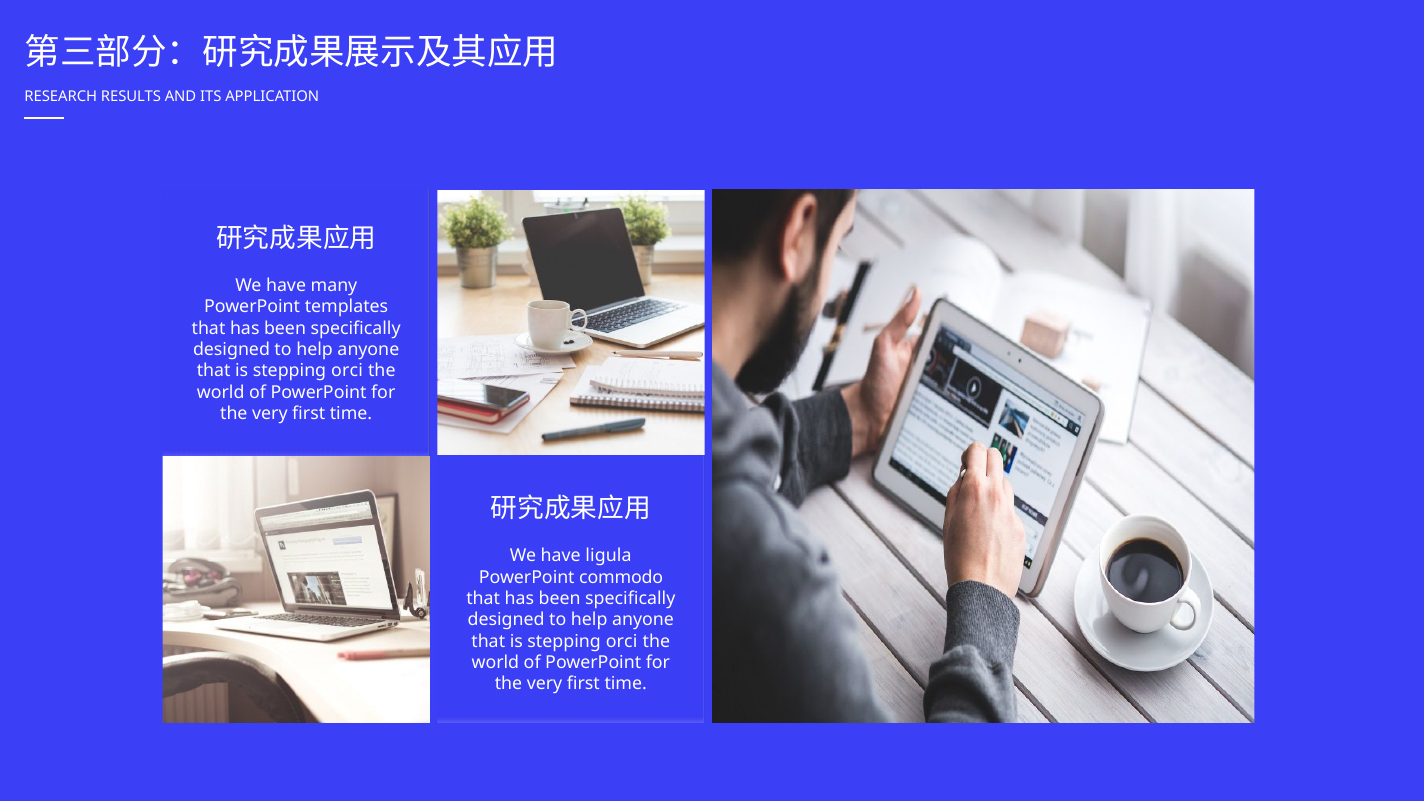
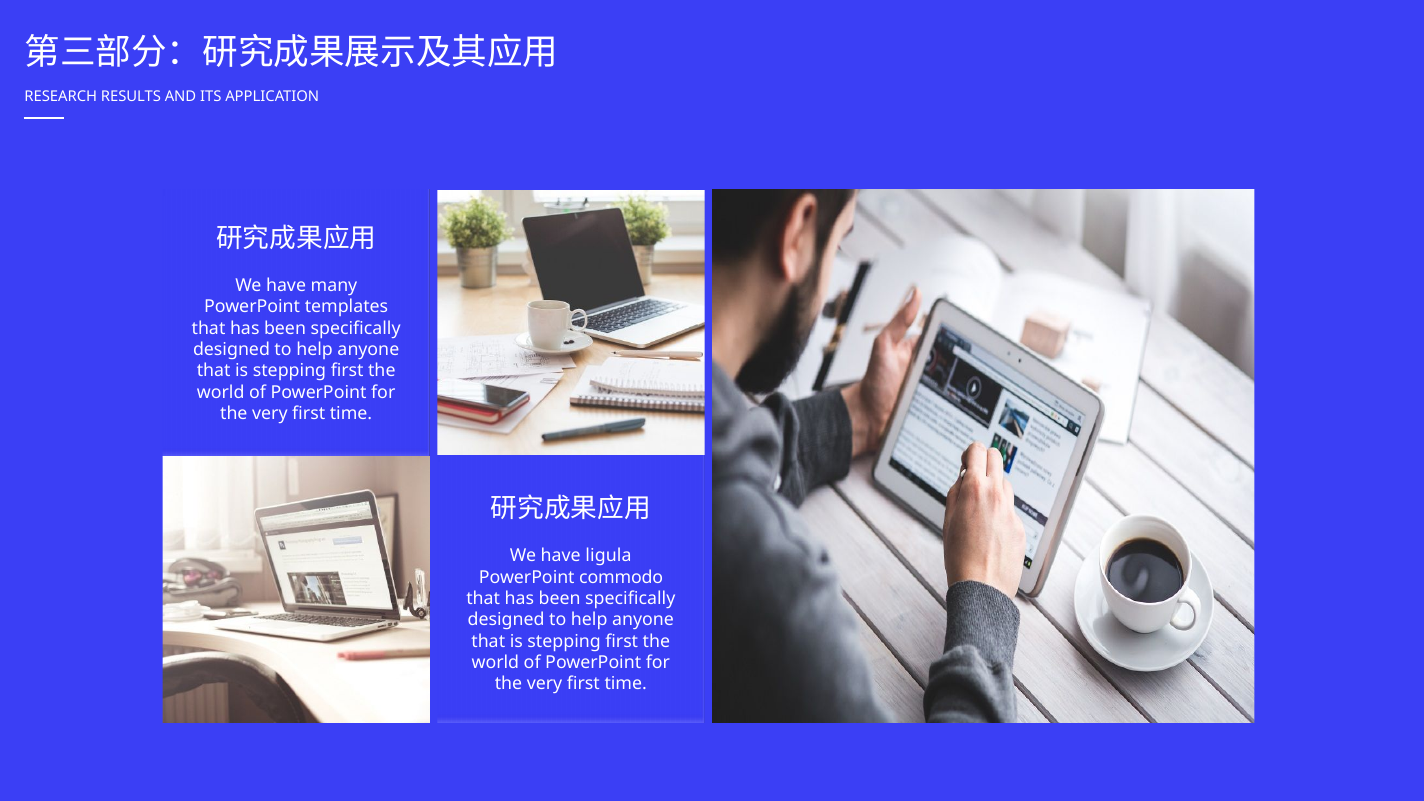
orci at (347, 371): orci -> first
orci at (622, 641): orci -> first
